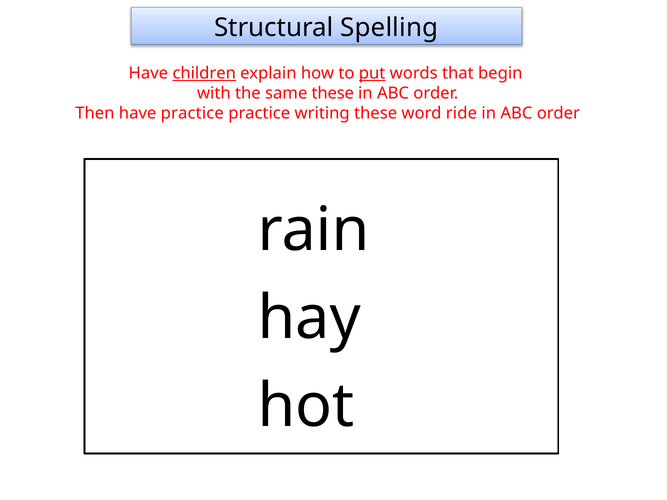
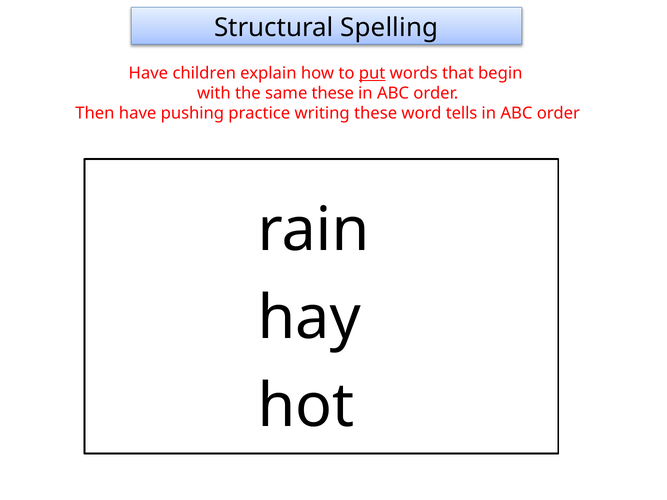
children underline: present -> none
have practice: practice -> pushing
ride: ride -> tells
